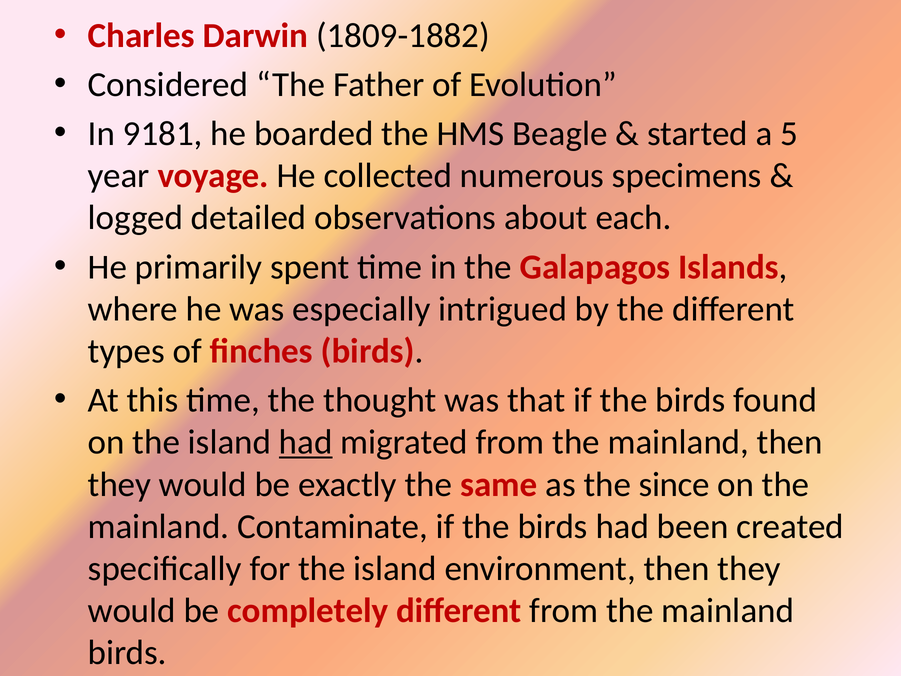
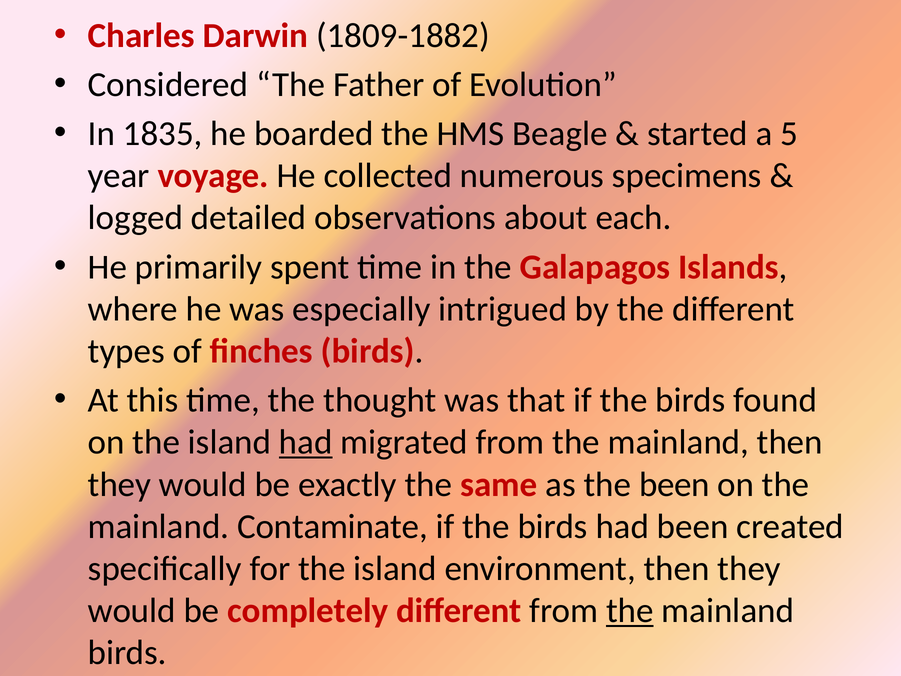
9181: 9181 -> 1835
the since: since -> been
the at (630, 611) underline: none -> present
